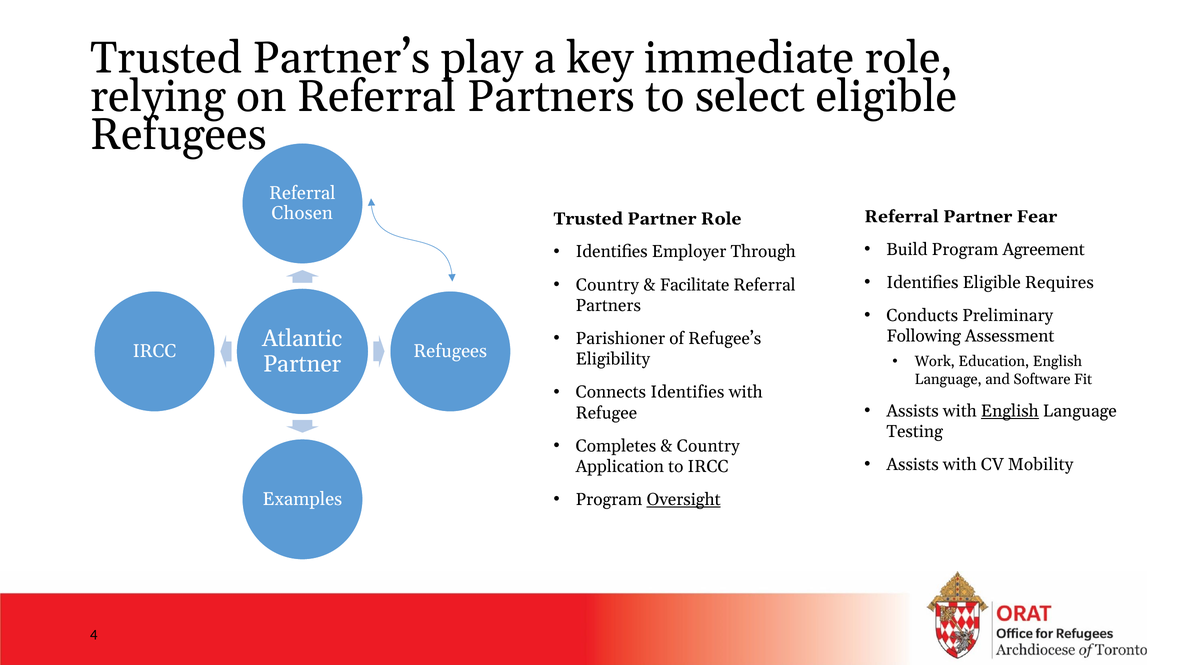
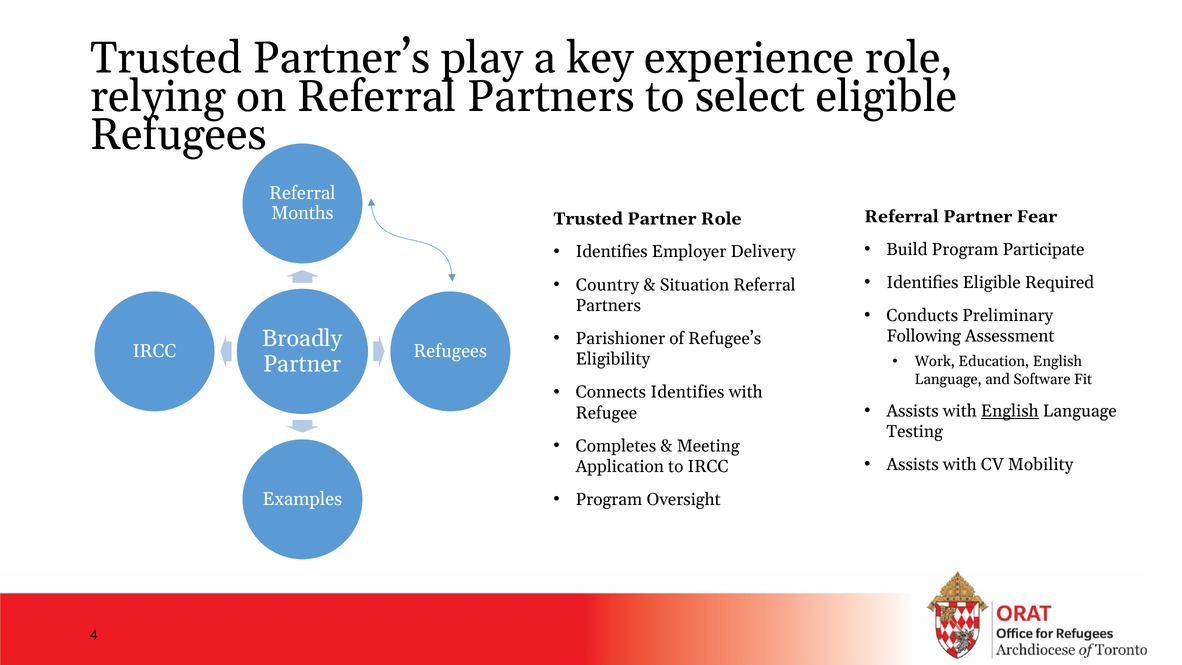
immediate: immediate -> experience
Chosen: Chosen -> Months
Agreement: Agreement -> Participate
Through: Through -> Delivery
Requires: Requires -> Required
Facilitate: Facilitate -> Situation
Atlantic: Atlantic -> Broadly
Country at (708, 446): Country -> Meeting
Oversight underline: present -> none
